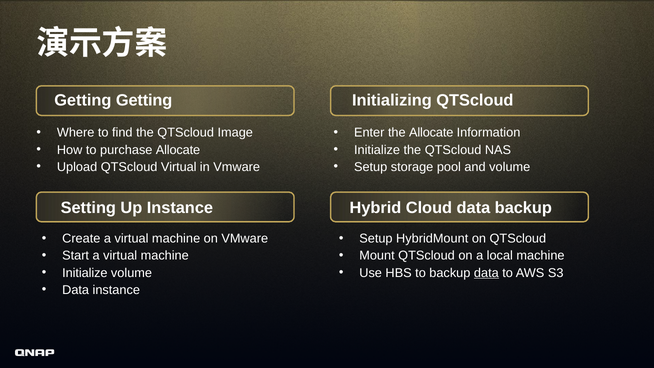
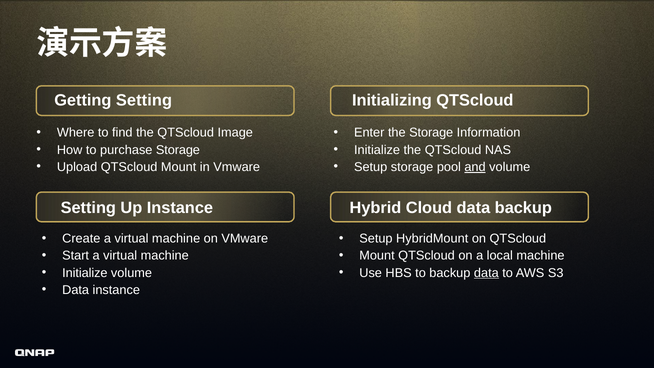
Getting Getting: Getting -> Setting
the Allocate: Allocate -> Storage
purchase Allocate: Allocate -> Storage
QTScloud Virtual: Virtual -> Mount
and underline: none -> present
